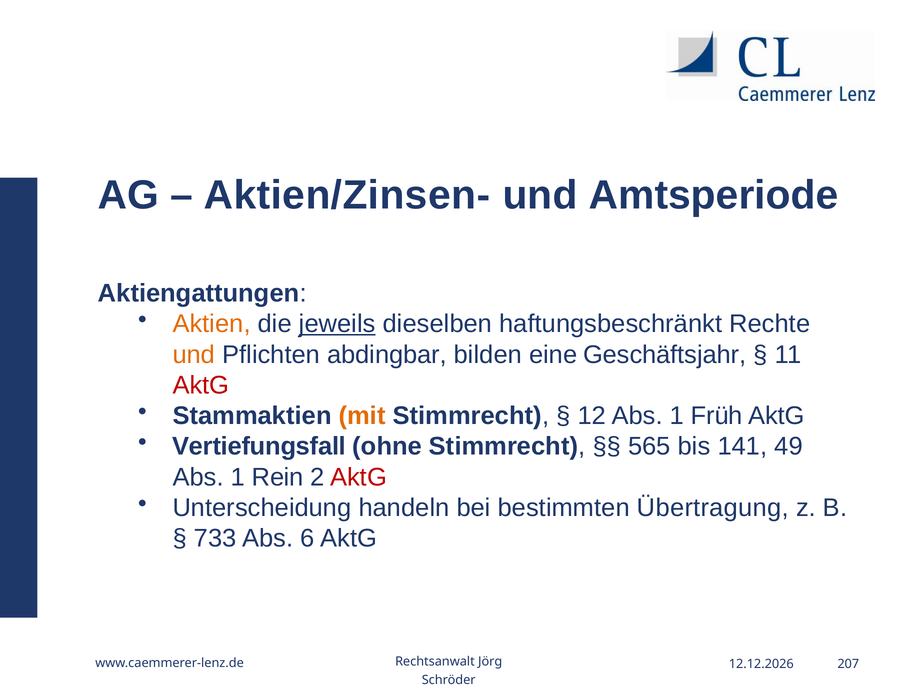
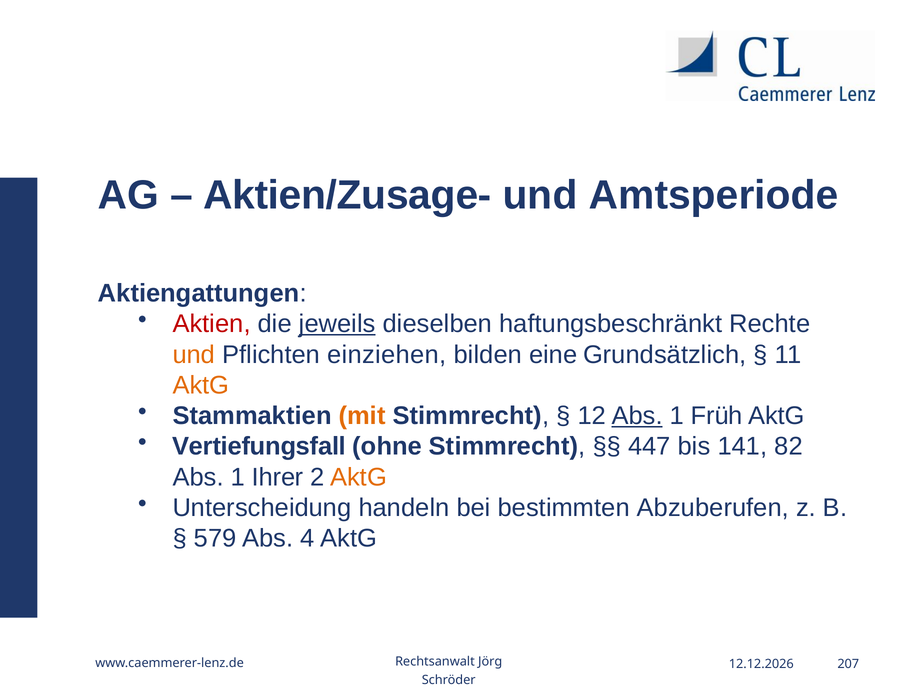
Aktien/Zinsen-: Aktien/Zinsen- -> Aktien/Zusage-
Aktien colour: orange -> red
abdingbar: abdingbar -> einziehen
Geschäftsjahr: Geschäftsjahr -> Grundsätzlich
AktG at (201, 385) colour: red -> orange
Abs at (637, 416) underline: none -> present
565: 565 -> 447
49: 49 -> 82
Rein: Rein -> Ihrer
AktG at (359, 477) colour: red -> orange
Übertragung: Übertragung -> Abzuberufen
733: 733 -> 579
6: 6 -> 4
